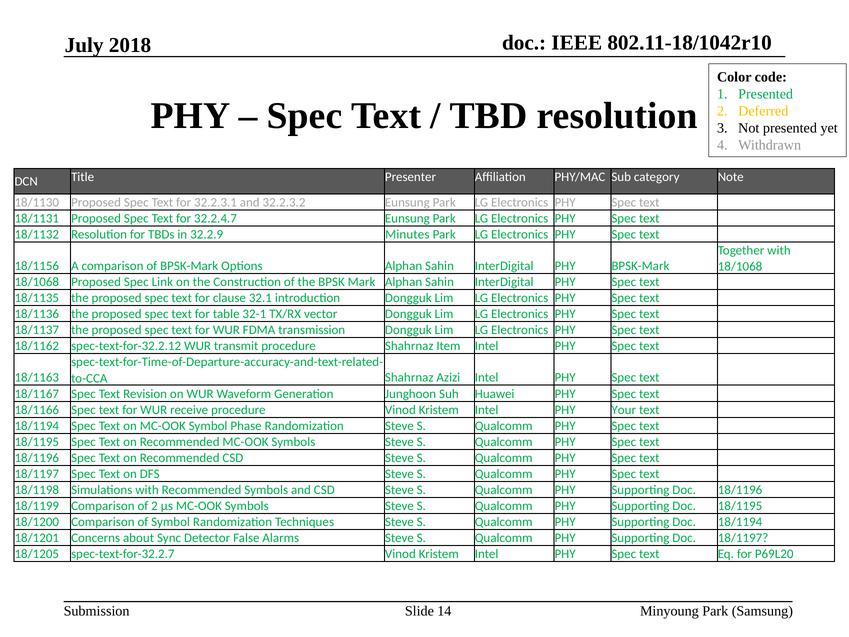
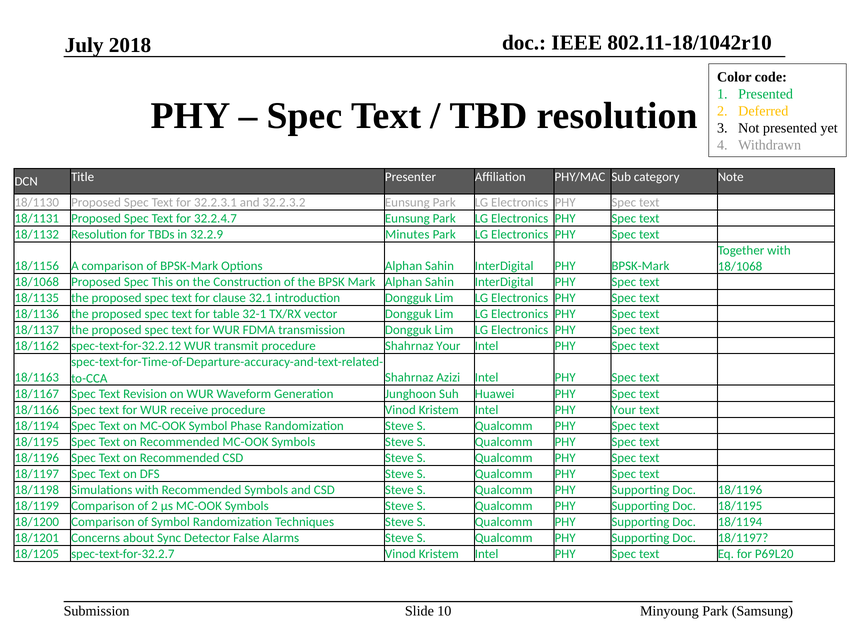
Link: Link -> This
Shahrnaz Item: Item -> Your
14: 14 -> 10
